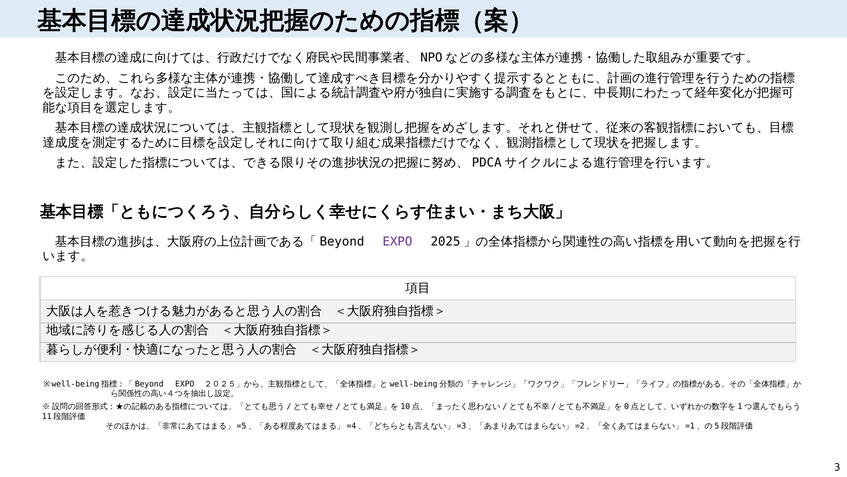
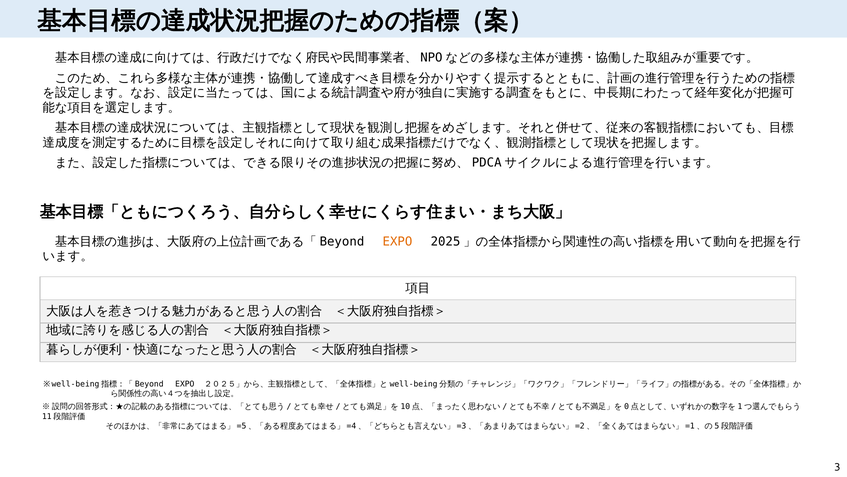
EXPO at (397, 241) colour: purple -> orange
